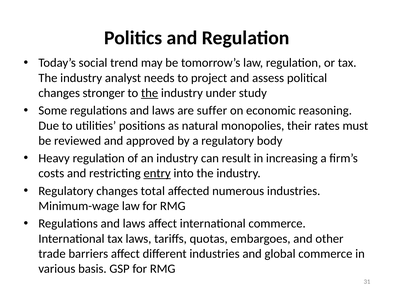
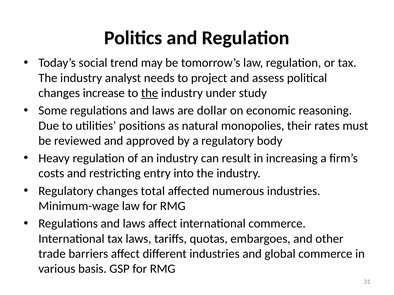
stronger: stronger -> increase
suffer: suffer -> dollar
entry underline: present -> none
